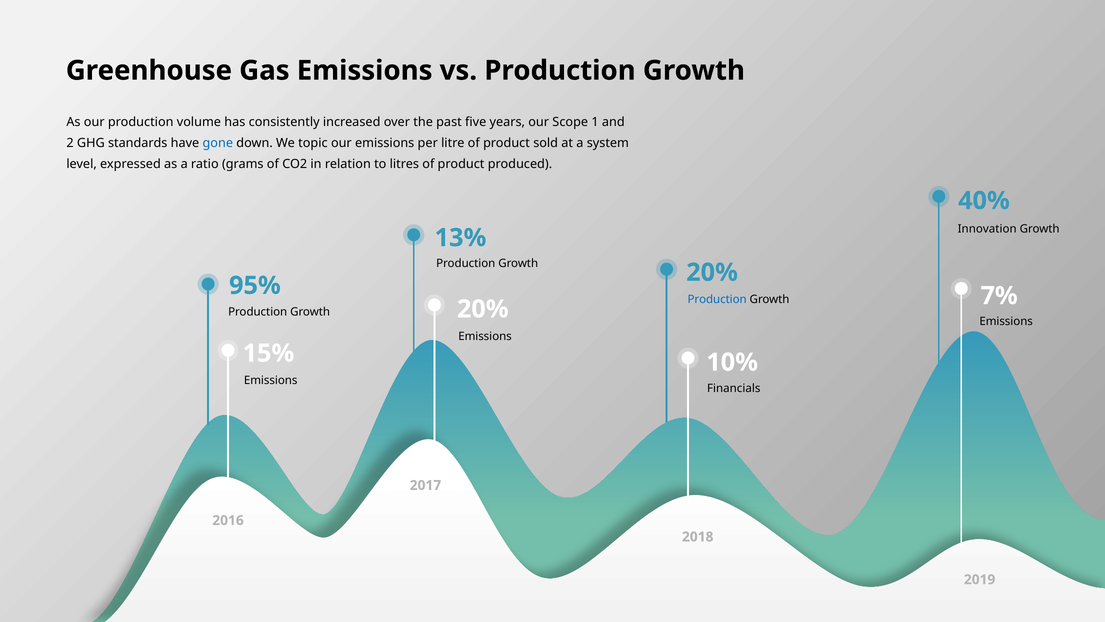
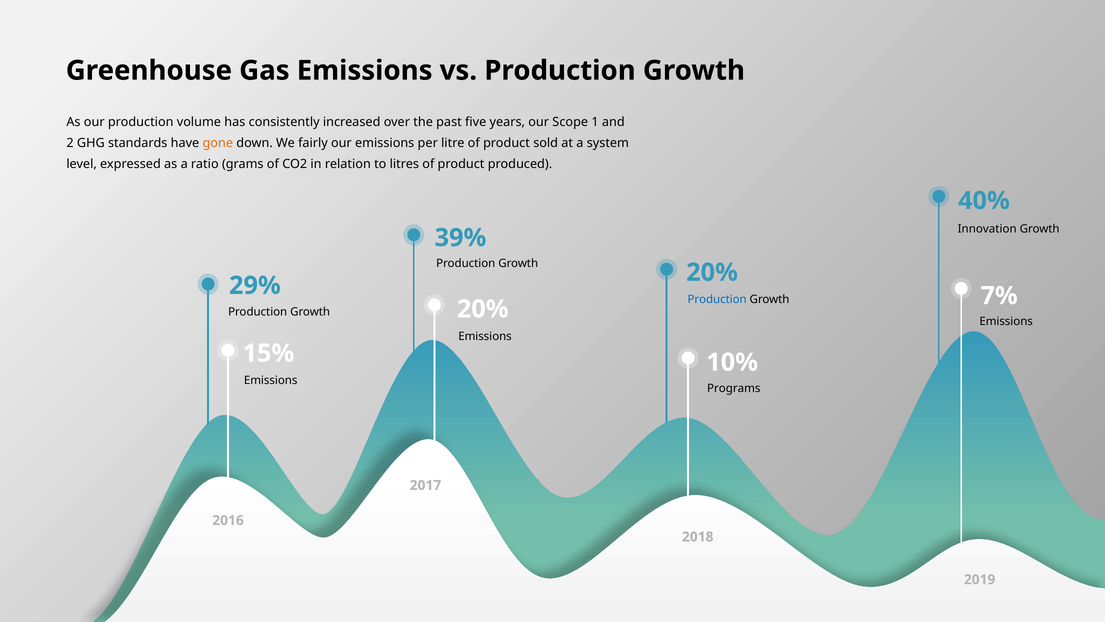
gone colour: blue -> orange
topic: topic -> fairly
13%: 13% -> 39%
95%: 95% -> 29%
Financials: Financials -> Programs
